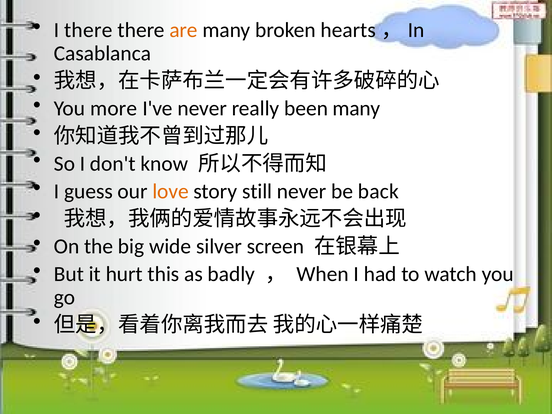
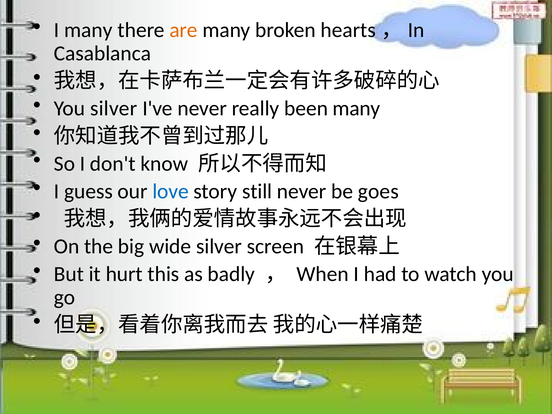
I there: there -> many
You more: more -> silver
love colour: orange -> blue
back: back -> goes
